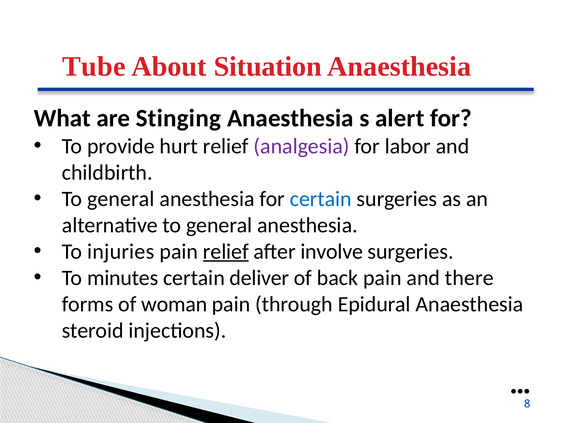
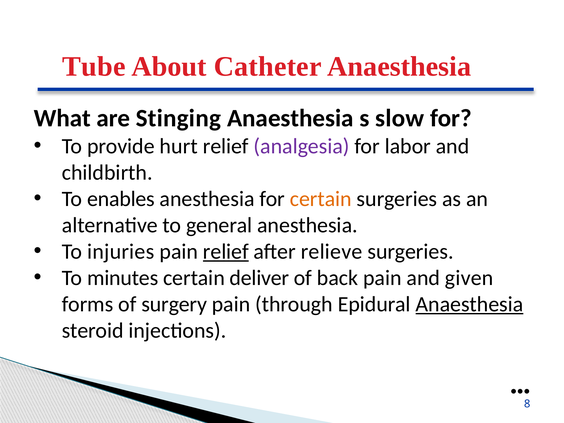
Situation: Situation -> Catheter
alert: alert -> slow
general at (121, 199): general -> enables
certain at (321, 199) colour: blue -> orange
involve: involve -> relieve
there: there -> given
woman: woman -> surgery
Anaesthesia at (469, 304) underline: none -> present
